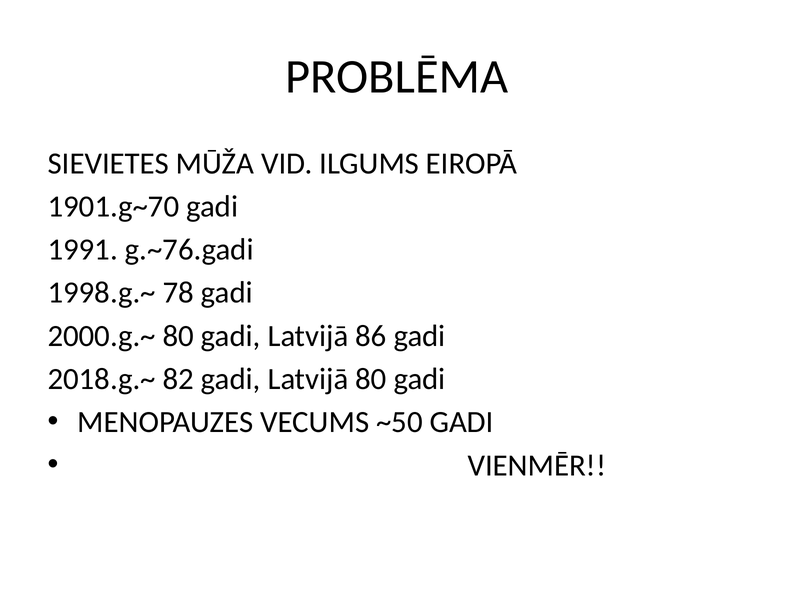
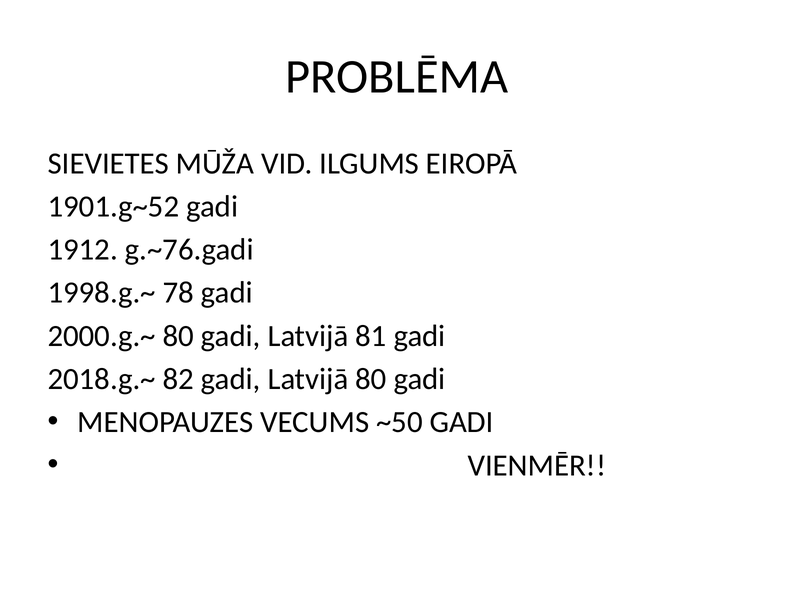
1901.g~70: 1901.g~70 -> 1901.g~52
1991: 1991 -> 1912
86: 86 -> 81
